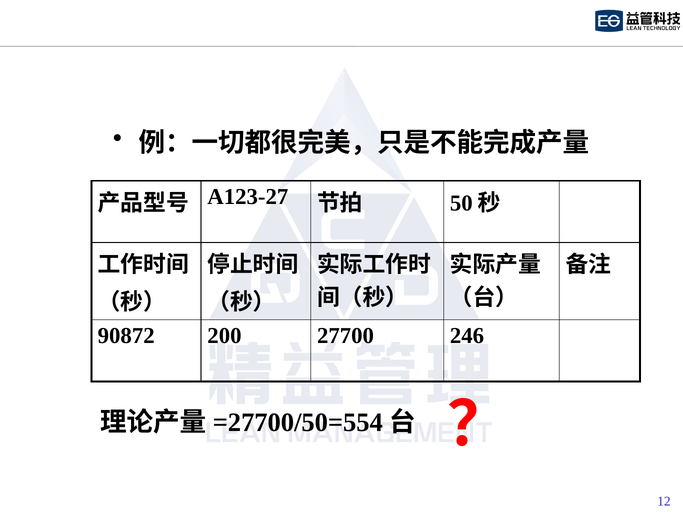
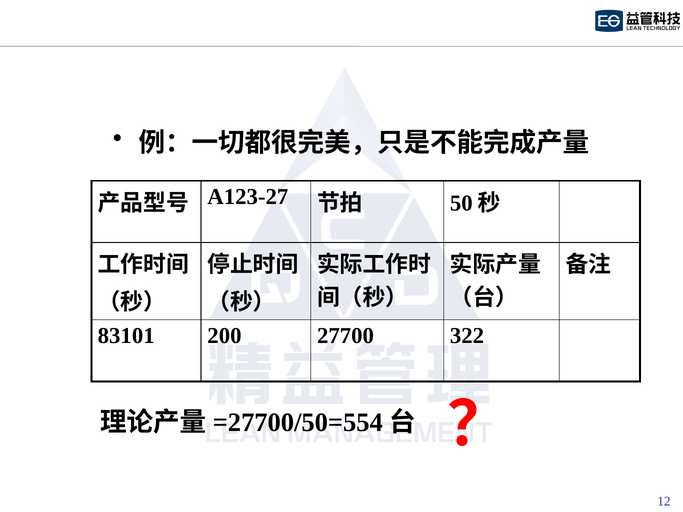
90872: 90872 -> 83101
246: 246 -> 322
